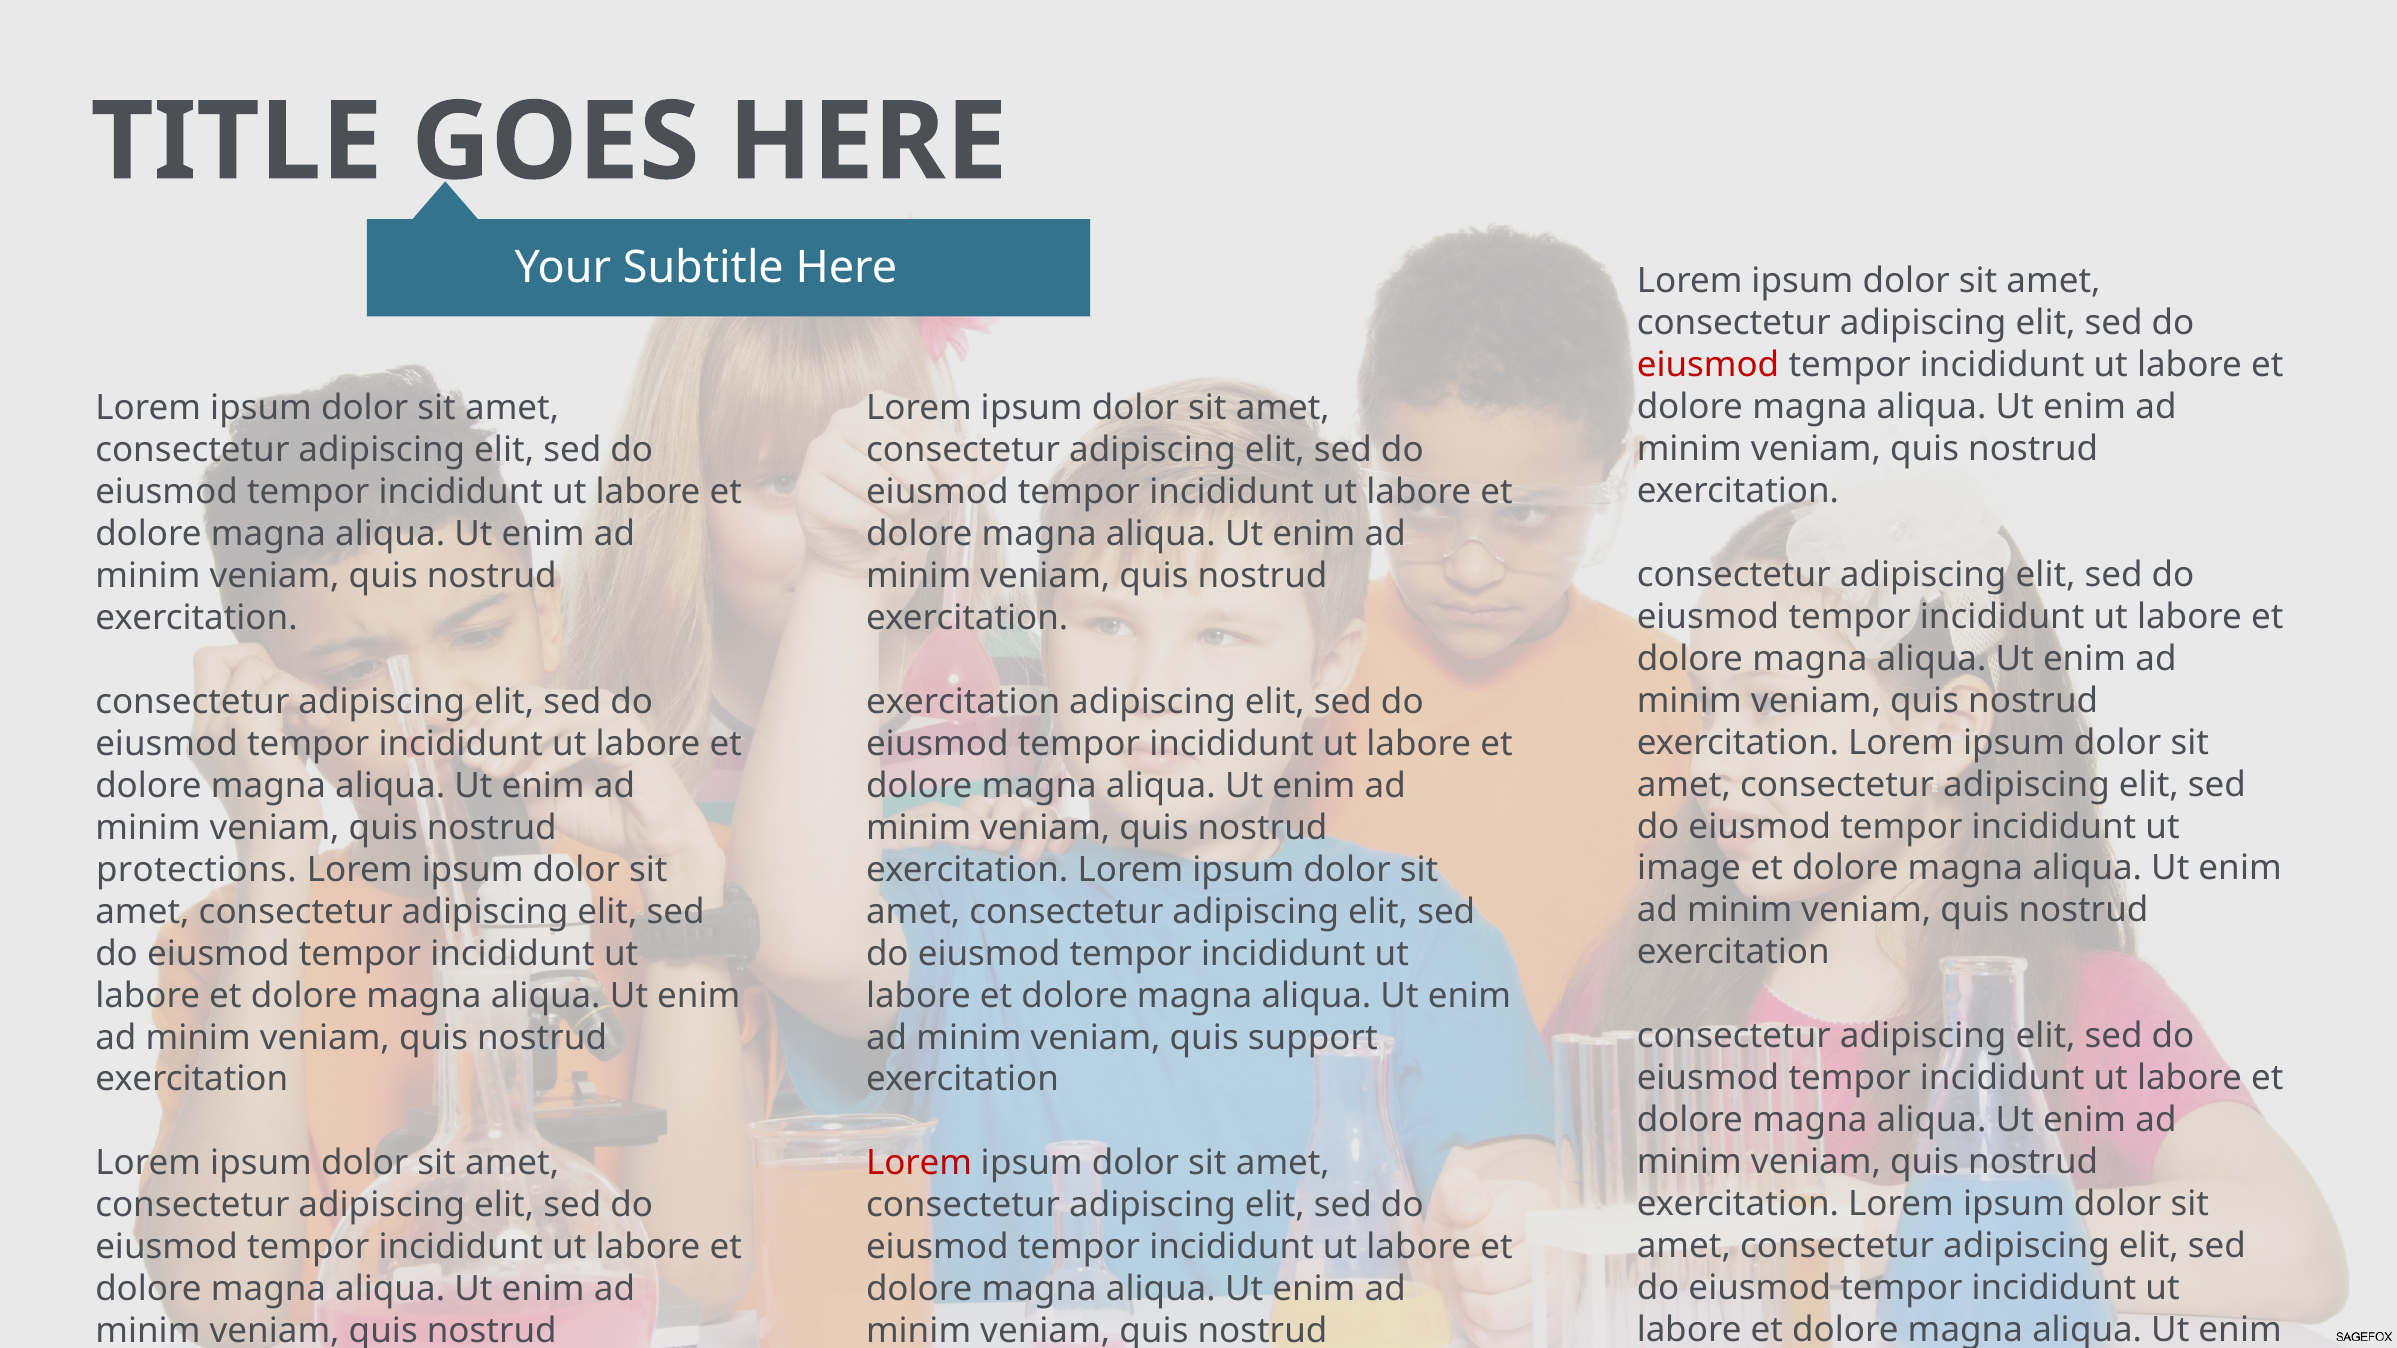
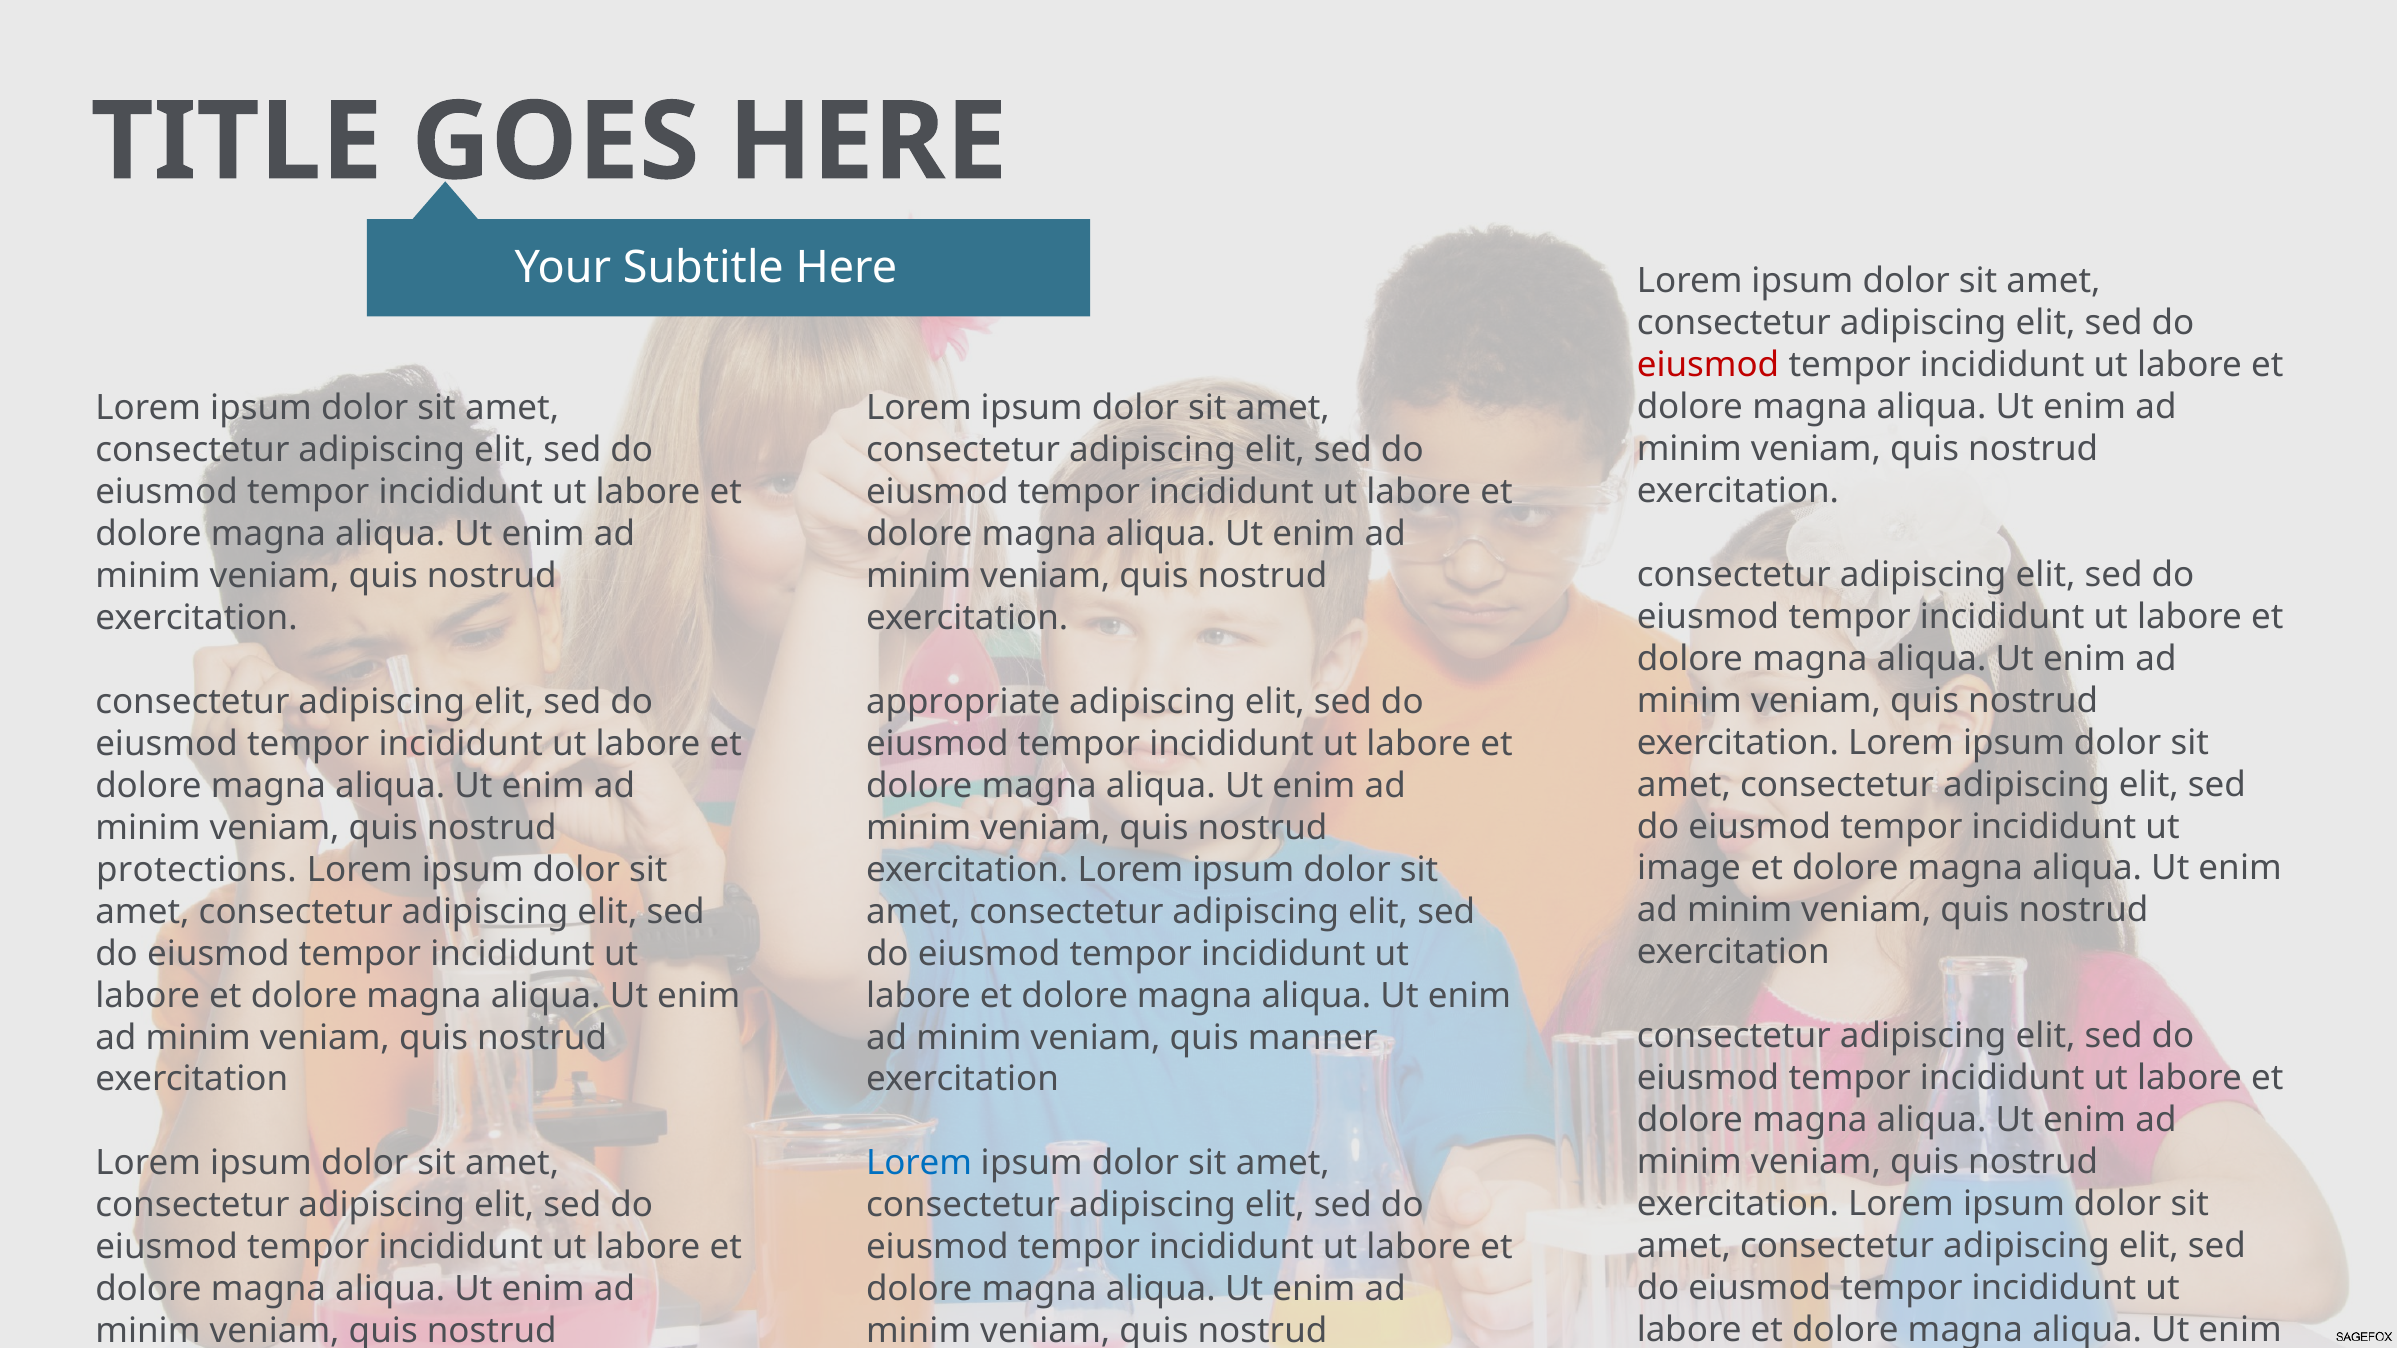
exercitation at (963, 702): exercitation -> appropriate
support: support -> manner
Lorem at (919, 1164) colour: red -> blue
